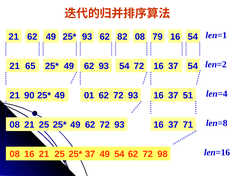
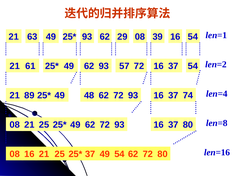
21 62: 62 -> 63
82: 82 -> 29
79: 79 -> 39
65: 65 -> 61
62 93 54: 54 -> 57
90: 90 -> 89
01: 01 -> 48
51: 51 -> 74
37 71: 71 -> 80
72 98: 98 -> 80
